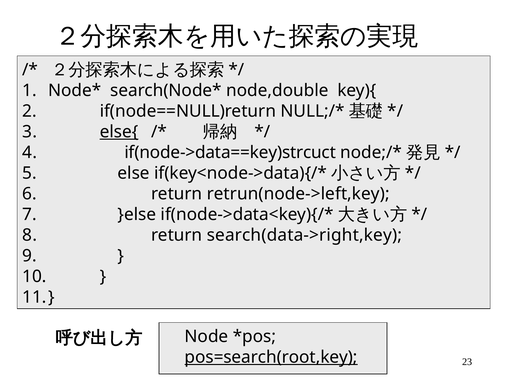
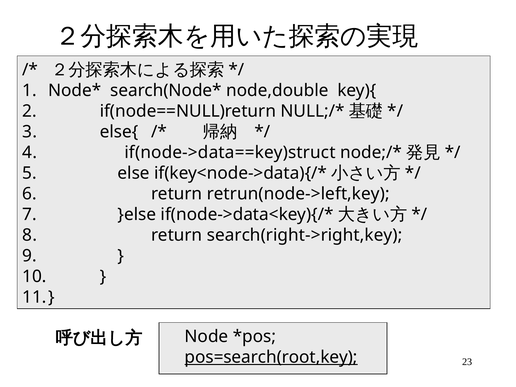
else{ underline: present -> none
if(node->data==key)strcuct: if(node->data==key)strcuct -> if(node->data==key)struct
search(data->right,key: search(data->right,key -> search(right->right,key
